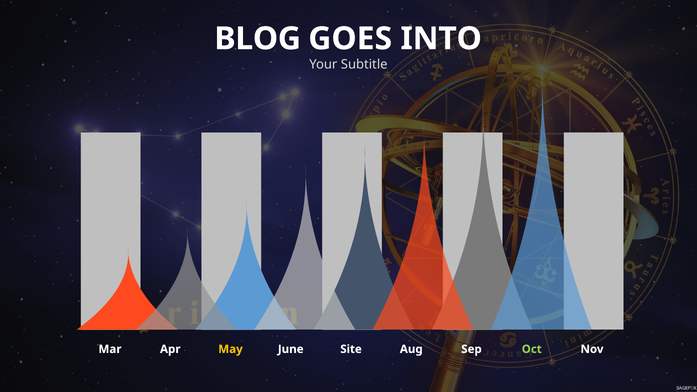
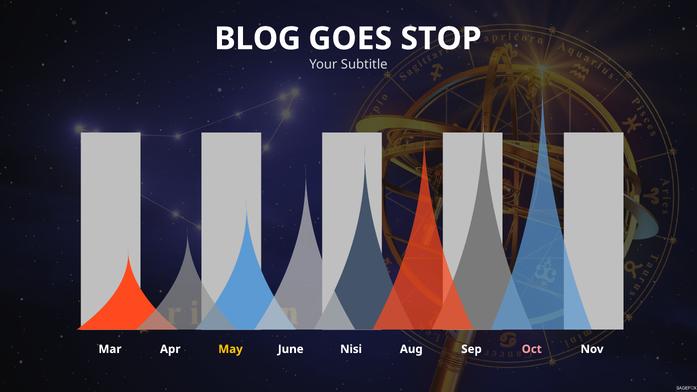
INTO: INTO -> STOP
Site: Site -> Nisi
Oct colour: light green -> pink
